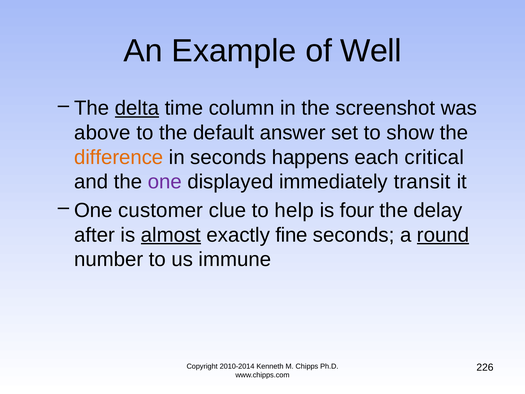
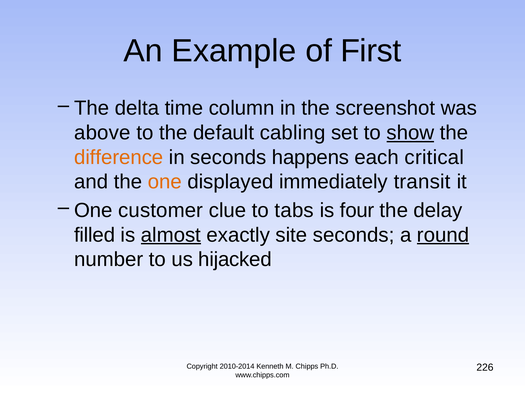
Well: Well -> First
delta underline: present -> none
answer: answer -> cabling
show underline: none -> present
one at (165, 182) colour: purple -> orange
help: help -> tabs
after: after -> filled
fine: fine -> site
immune: immune -> hijacked
